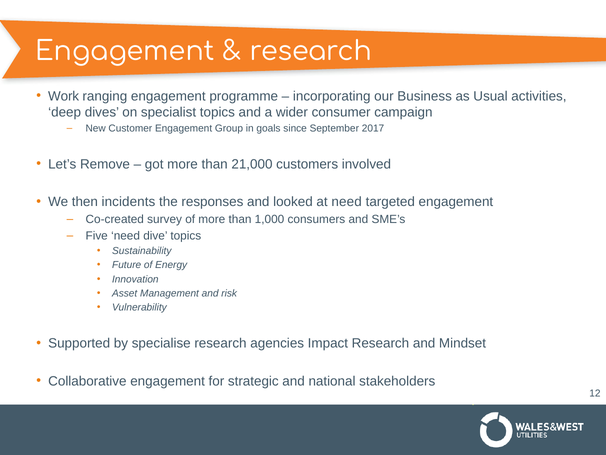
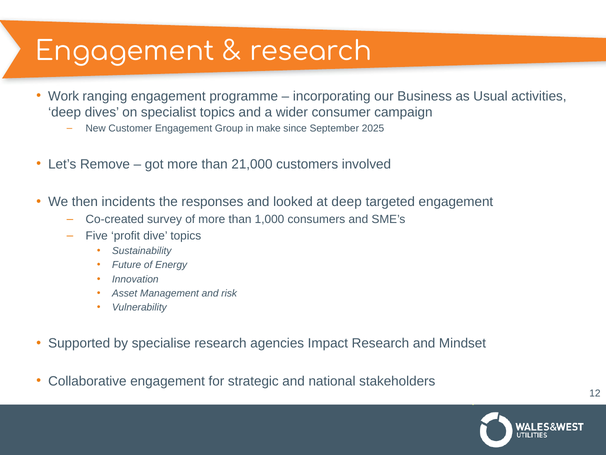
goals: goals -> make
2017: 2017 -> 2025
at need: need -> deep
Five need: need -> profit
